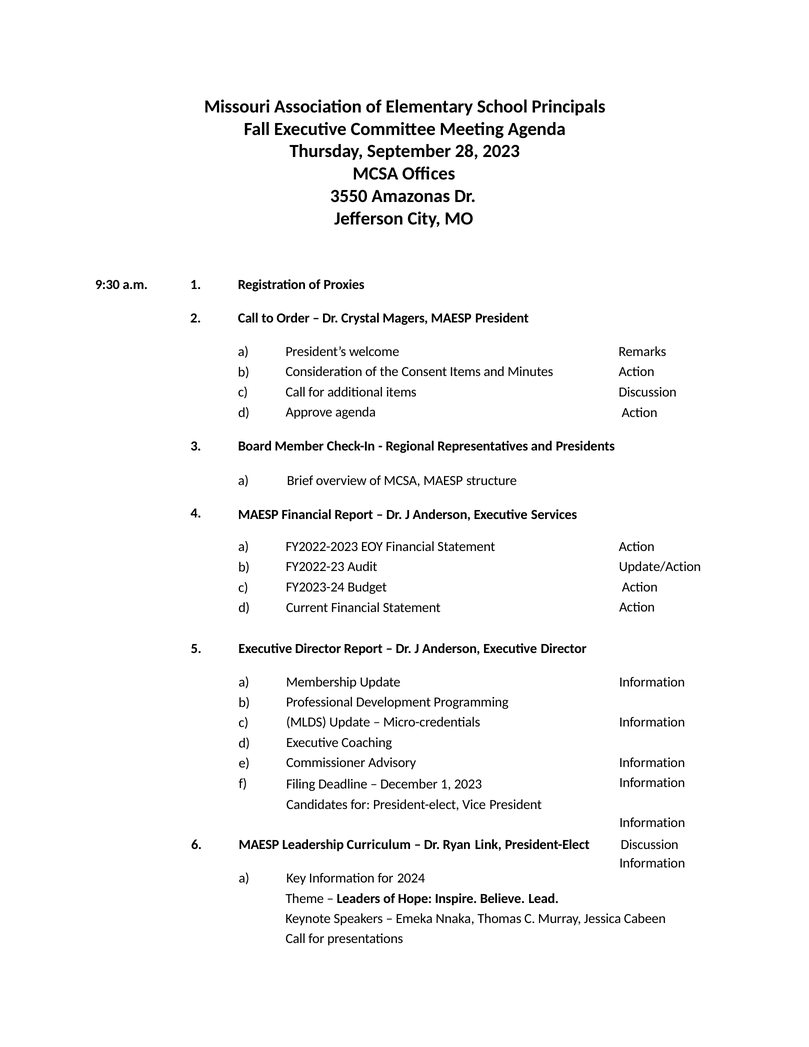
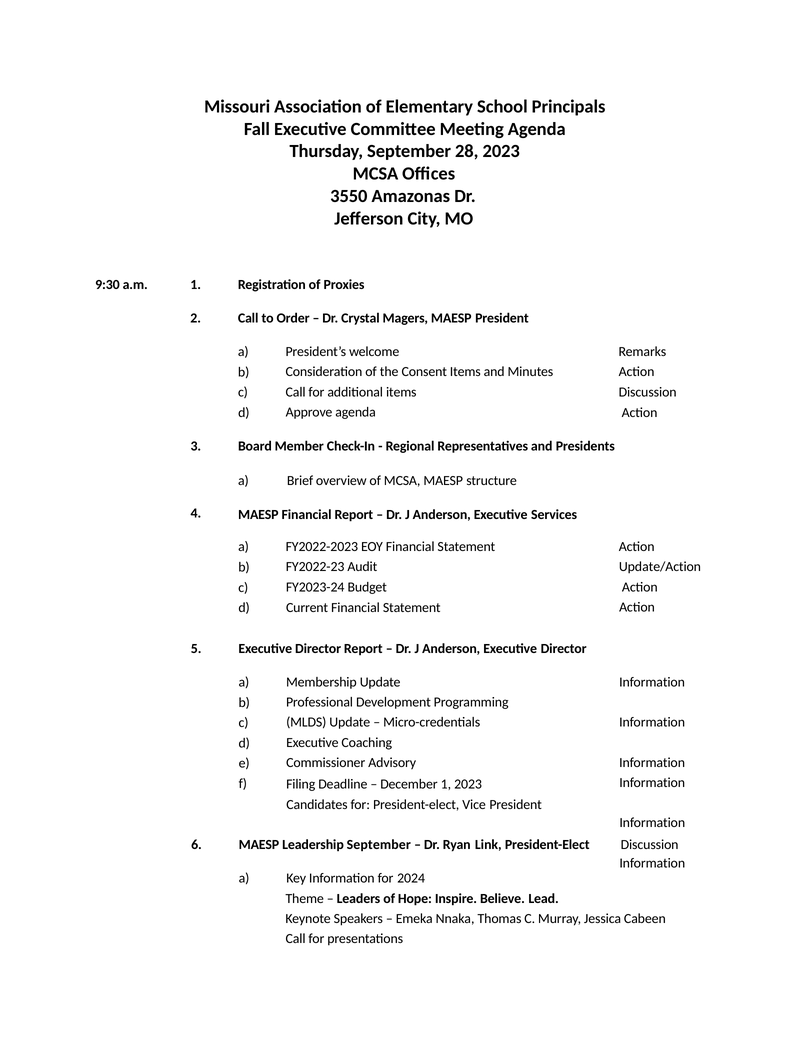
Leadership Curriculum: Curriculum -> September
